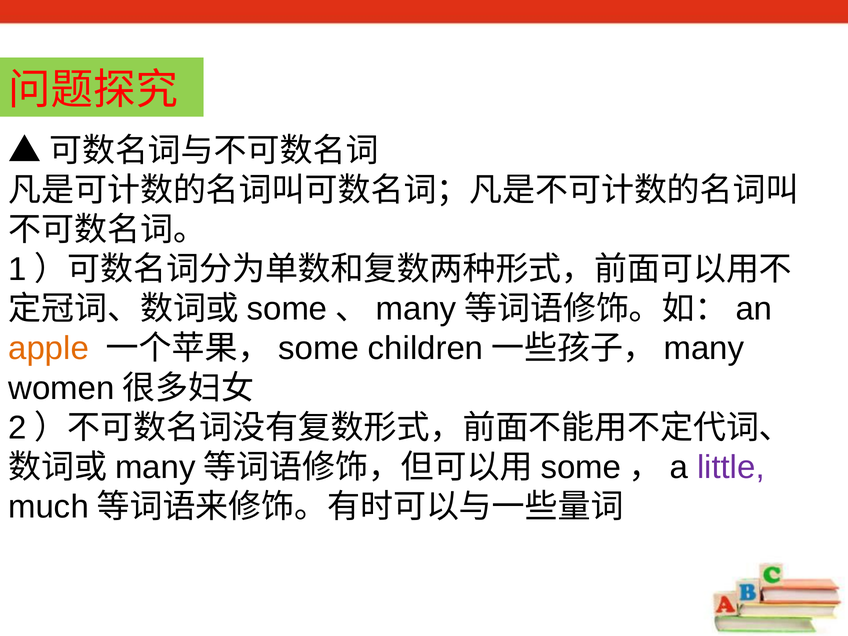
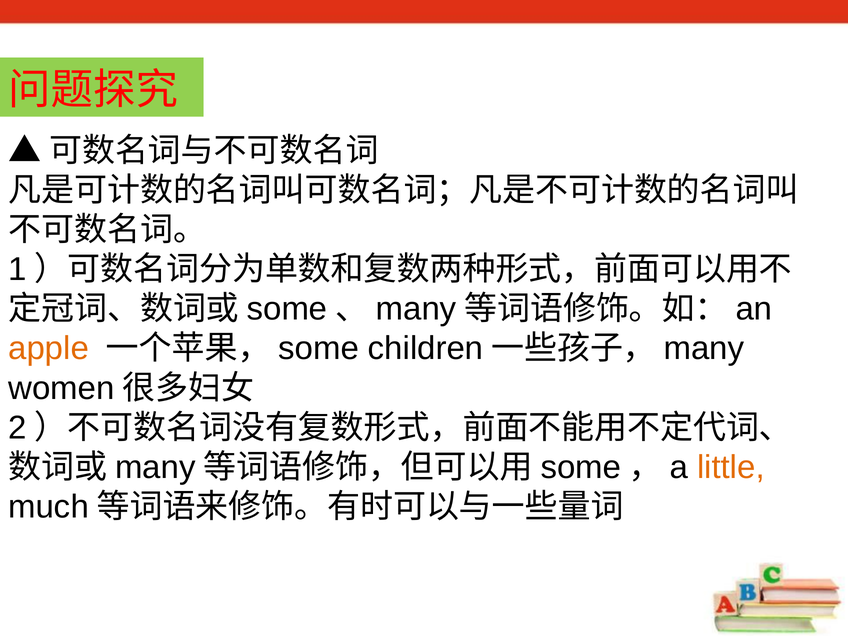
little colour: purple -> orange
